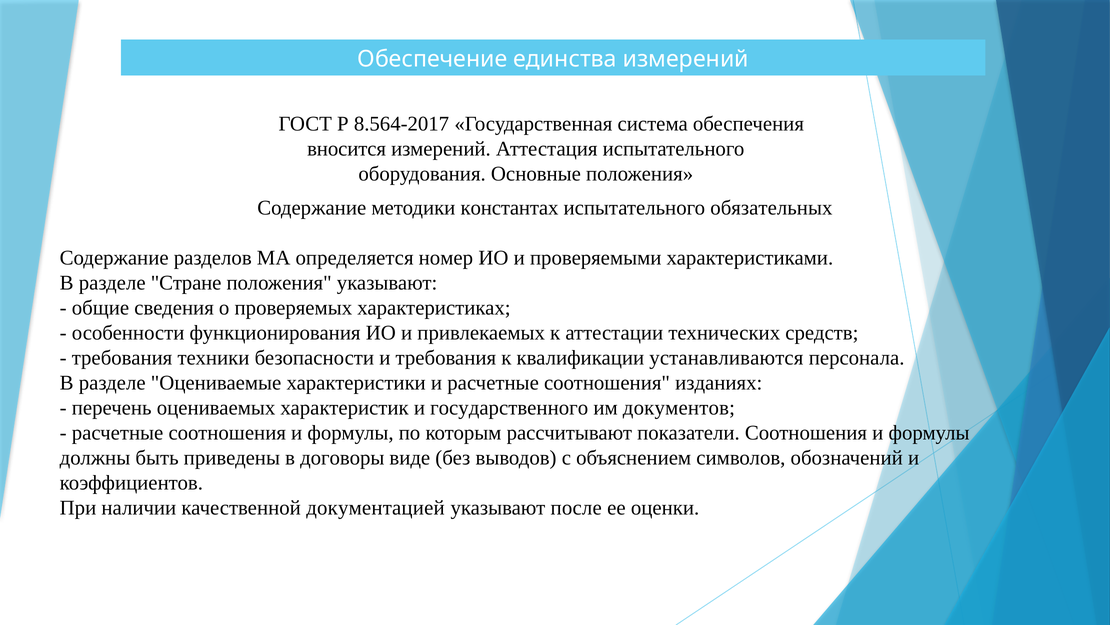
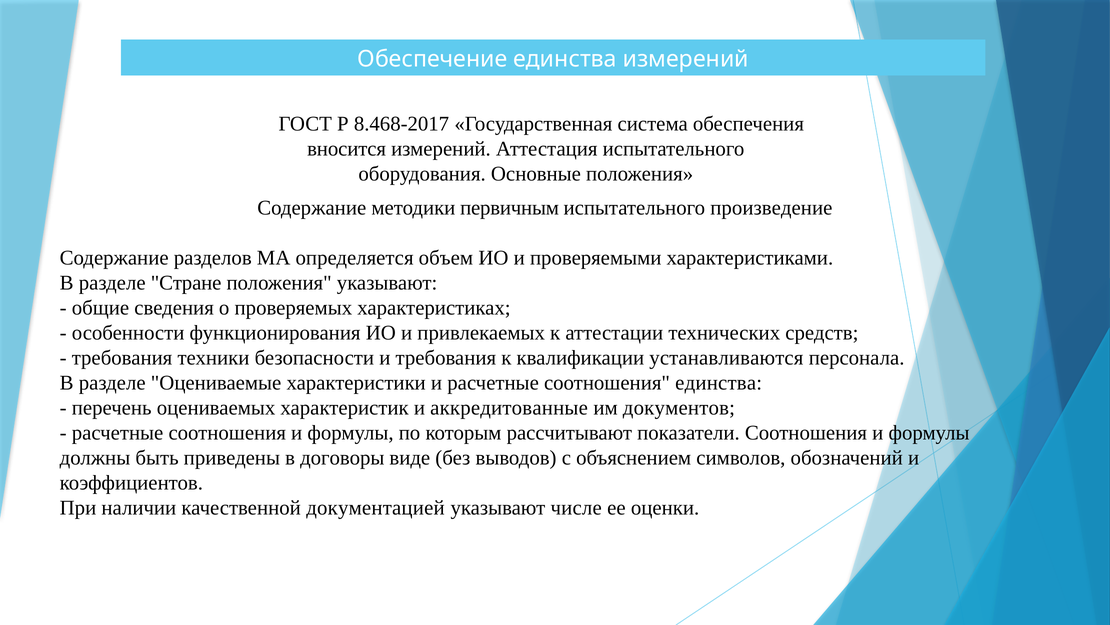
8.564-2017: 8.564-2017 -> 8.468-2017
константах: константах -> первичным
обязательных: обязательных -> произведение
номер: номер -> объем
соотношения изданиях: изданиях -> единства
государственного: государственного -> аккредитованные
после: после -> числе
